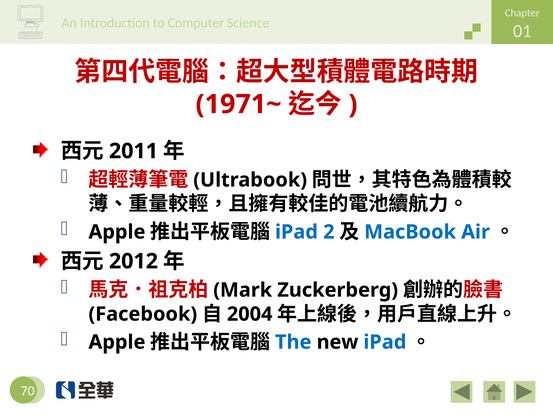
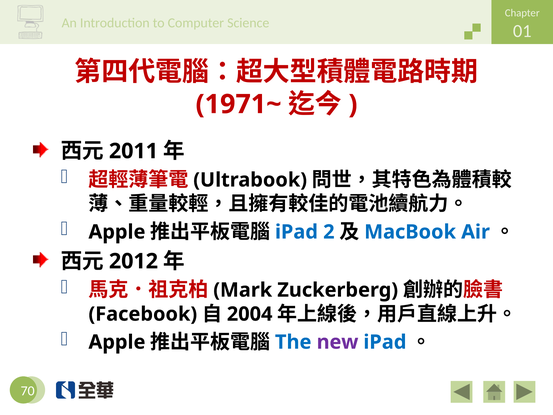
new colour: black -> purple
